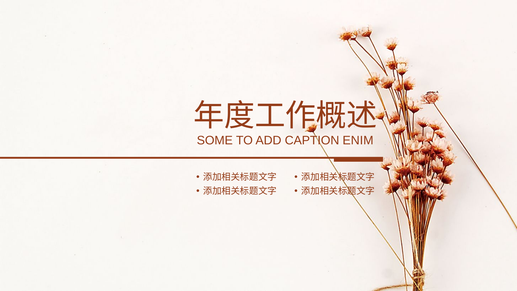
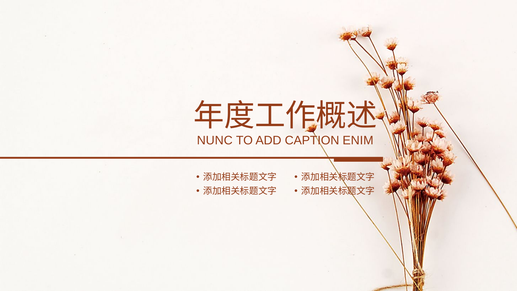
SOME: SOME -> NUNC
